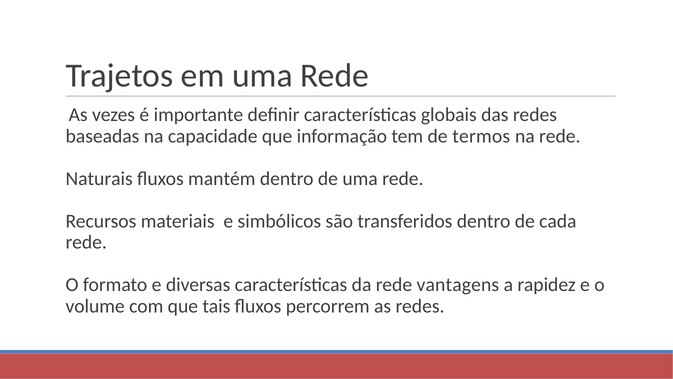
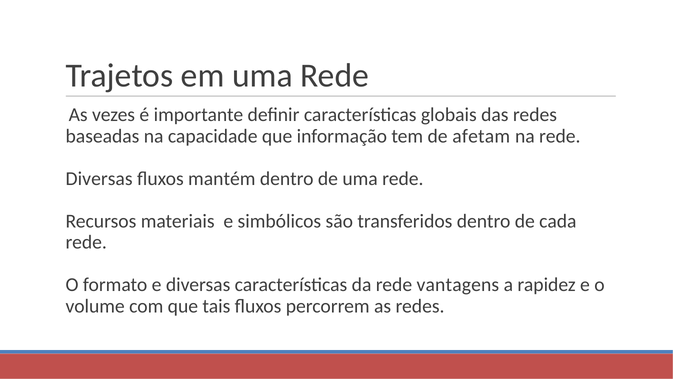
termos: termos -> afetam
Naturais at (99, 178): Naturais -> Diversas
